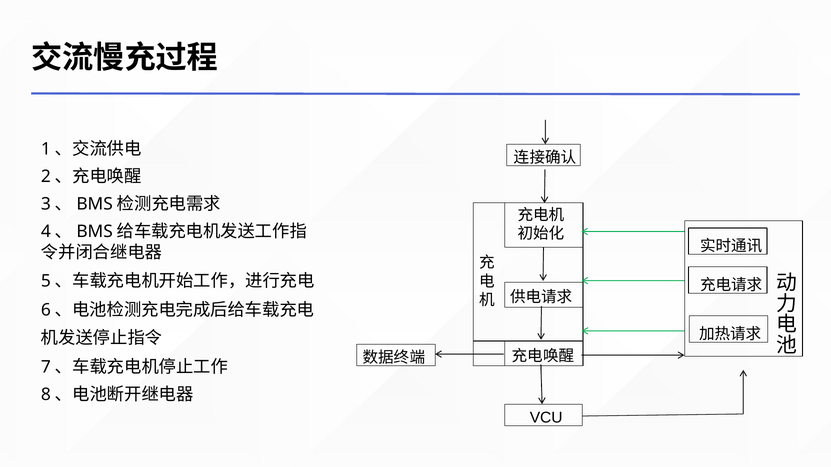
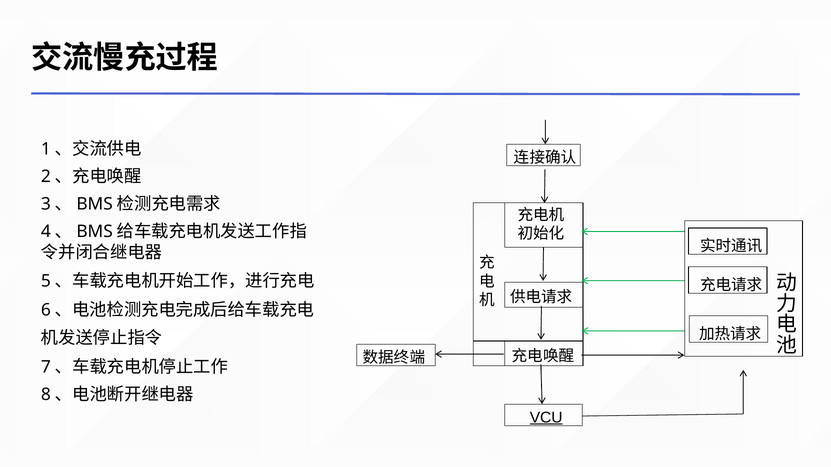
VCU underline: none -> present
